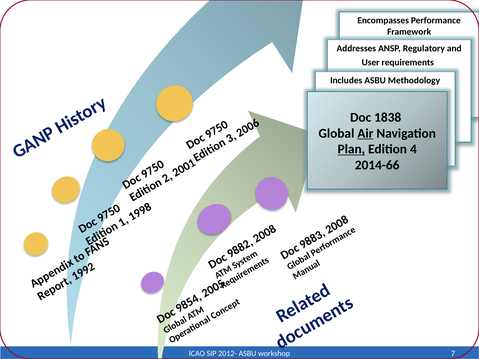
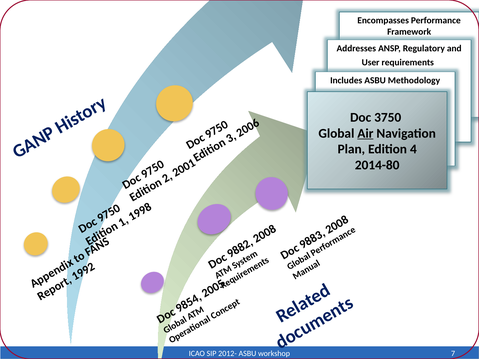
1838: 1838 -> 3750
Plan underline: present -> none
2014-66: 2014-66 -> 2014-80
